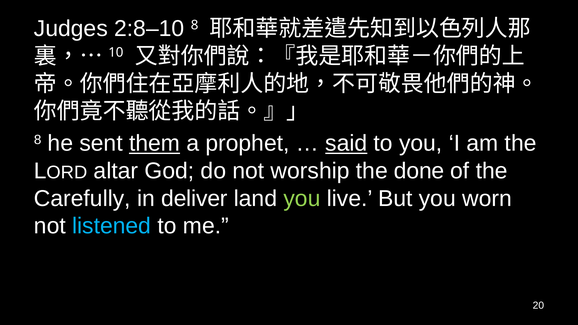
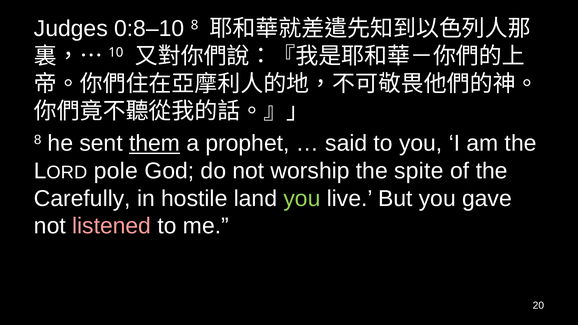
2:8–10: 2:8–10 -> 0:8–10
said underline: present -> none
altar: altar -> pole
done: done -> spite
deliver: deliver -> hostile
worn: worn -> gave
listened colour: light blue -> pink
